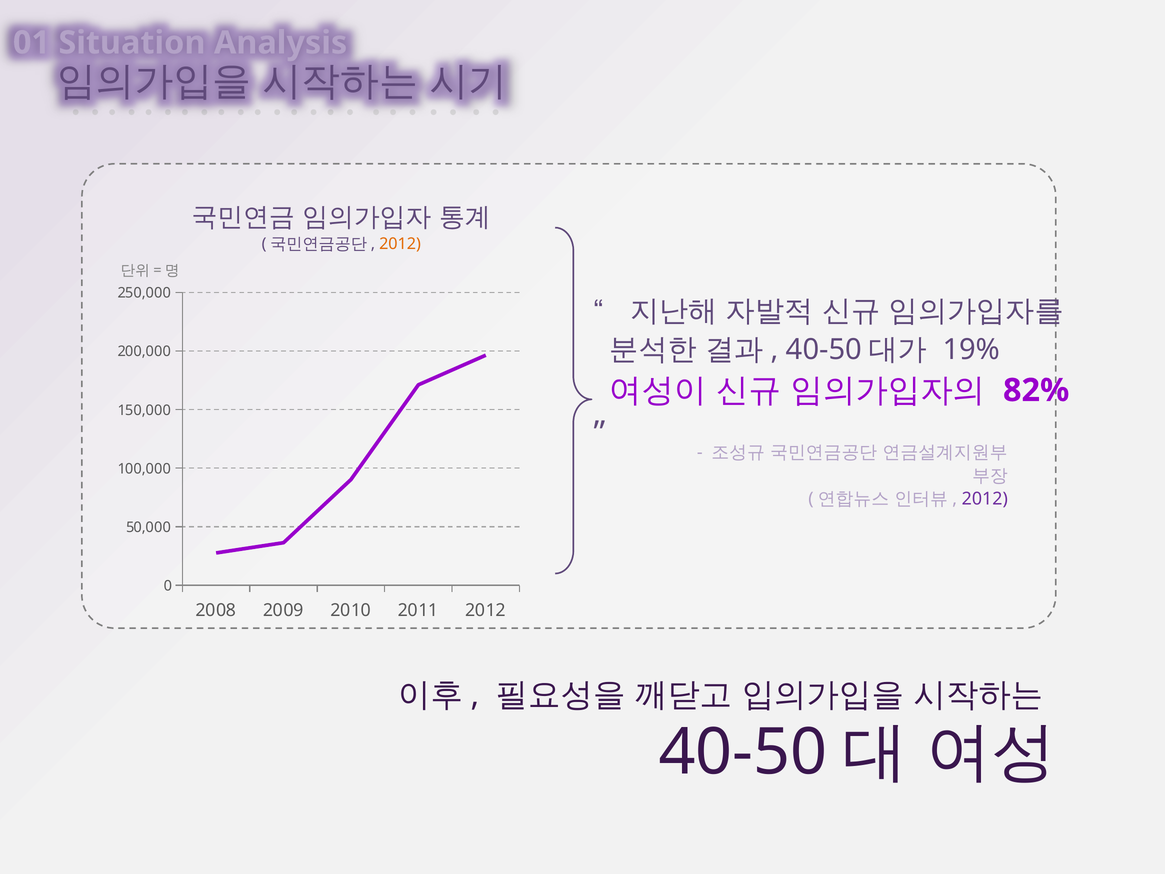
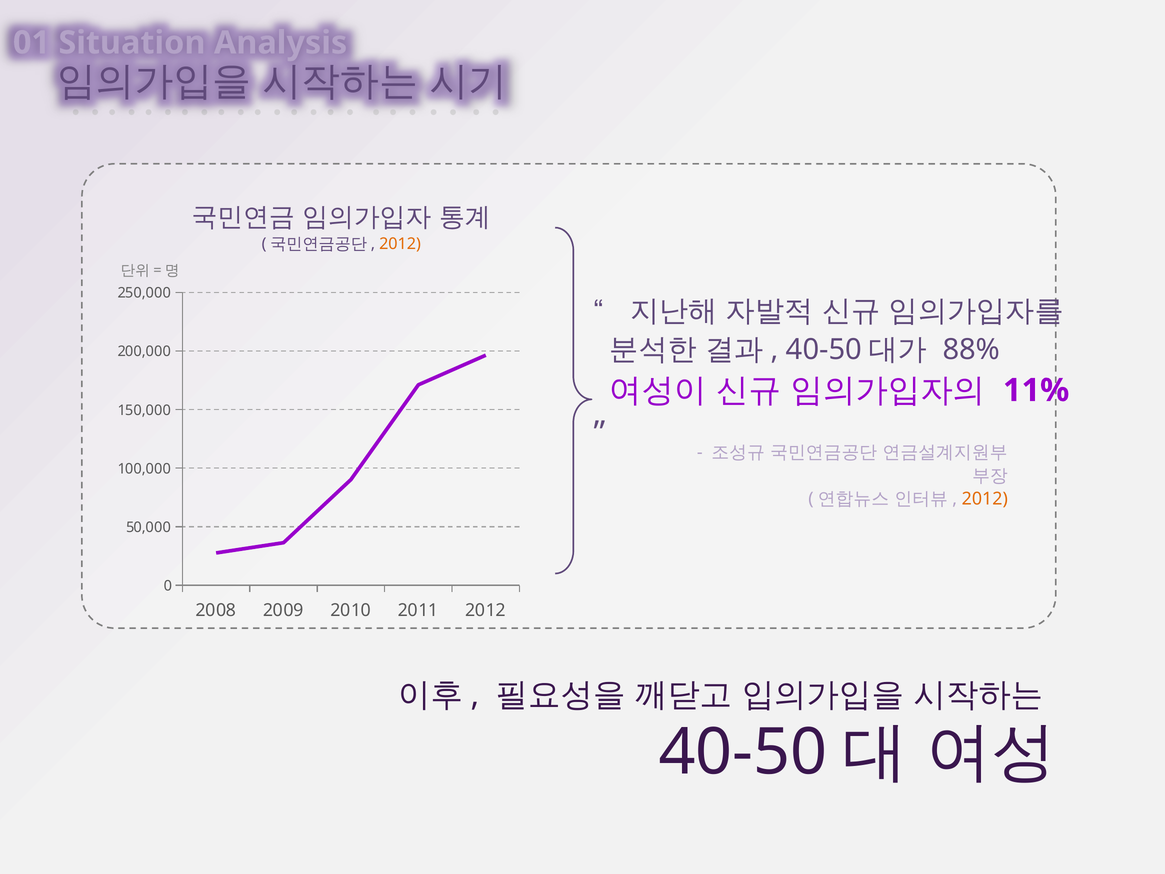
19%: 19% -> 88%
82%: 82% -> 11%
2012 at (985, 499) colour: purple -> orange
